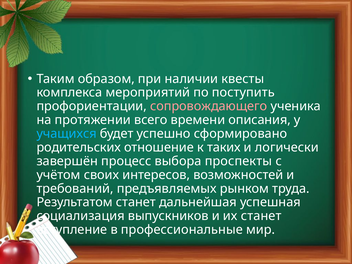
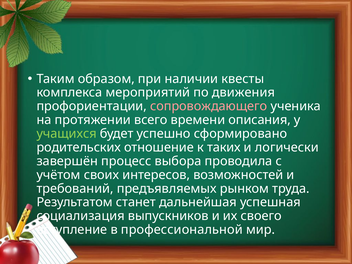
поступить: поступить -> движения
учащихся colour: light blue -> light green
проспекты: проспекты -> проводила
их станет: станет -> своего
профессиональные: профессиональные -> профессиональной
